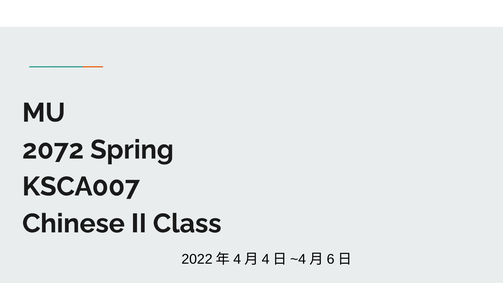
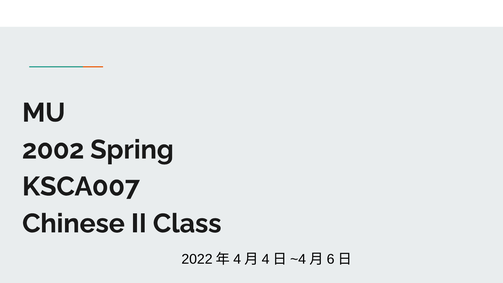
2072: 2072 -> 2002
